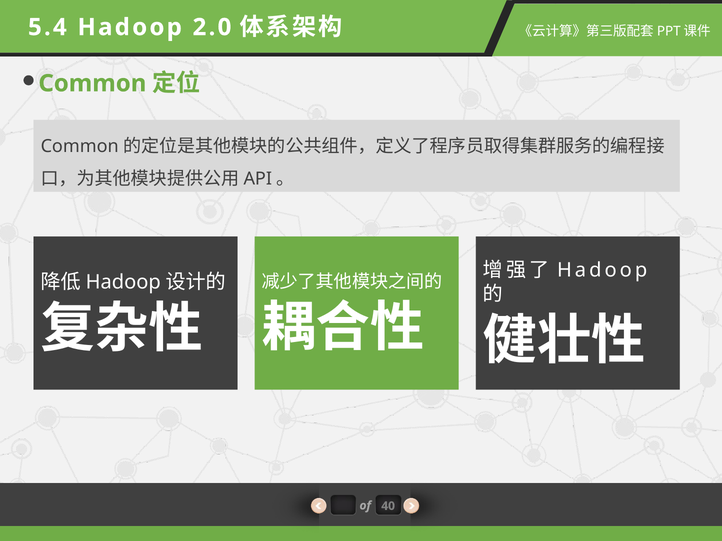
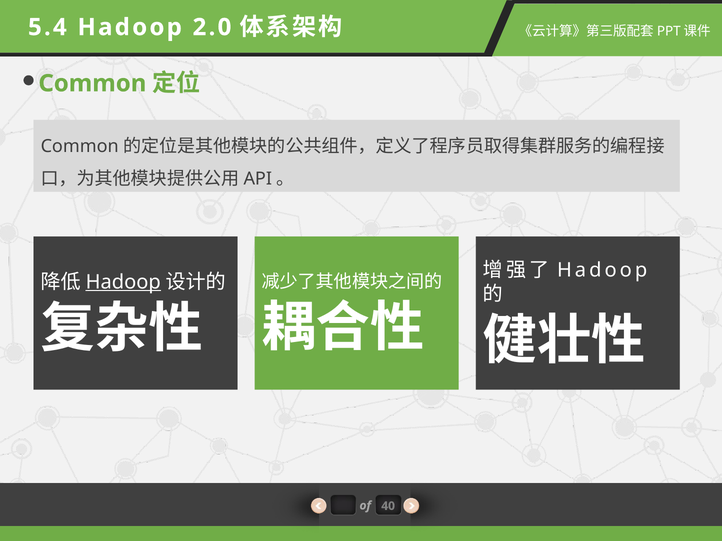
Hadoop at (123, 282) underline: none -> present
